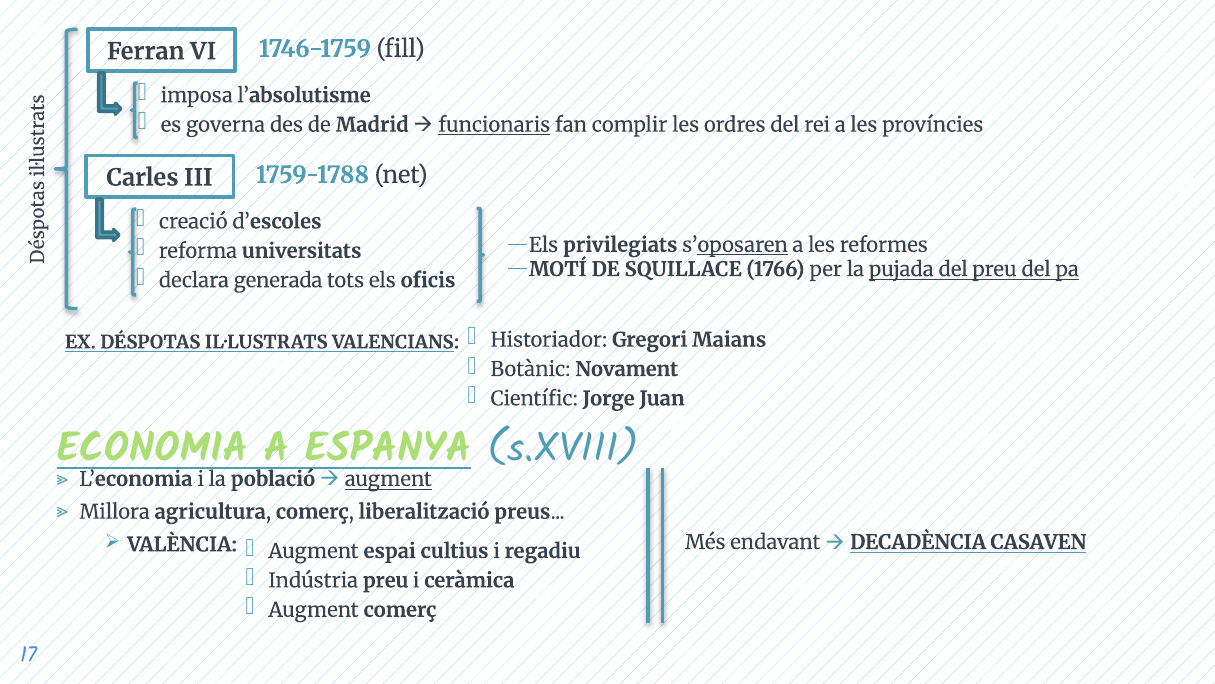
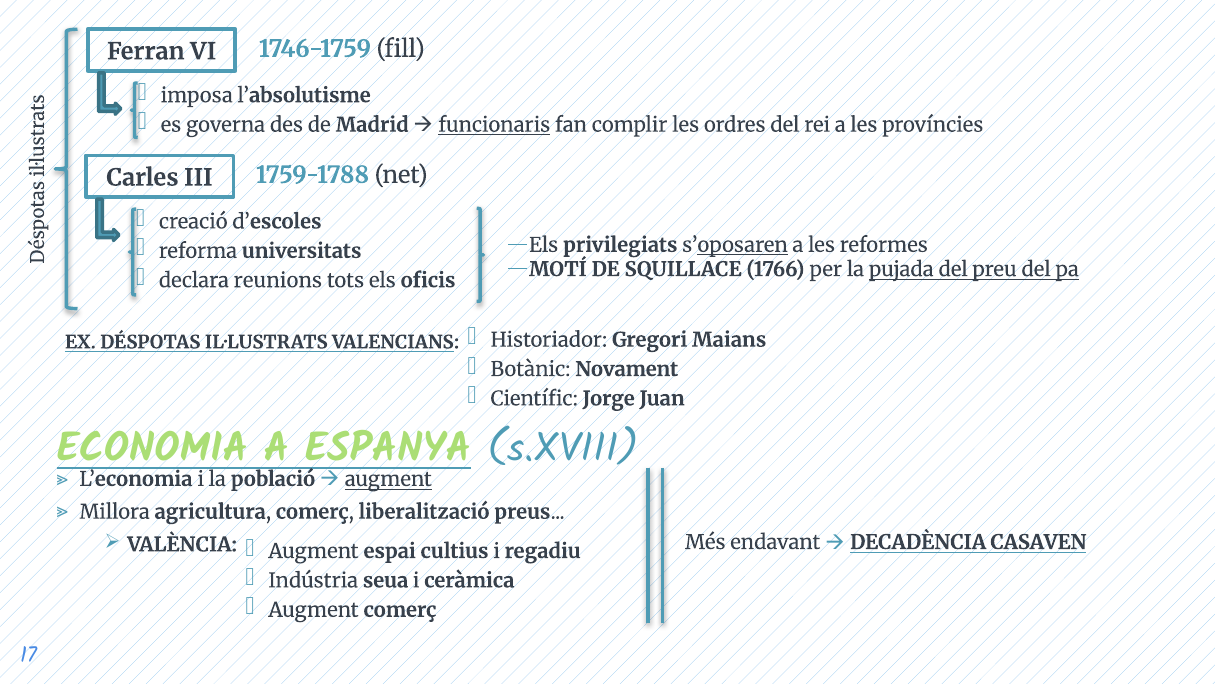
generada: generada -> reunions
Indústria preu: preu -> seua
